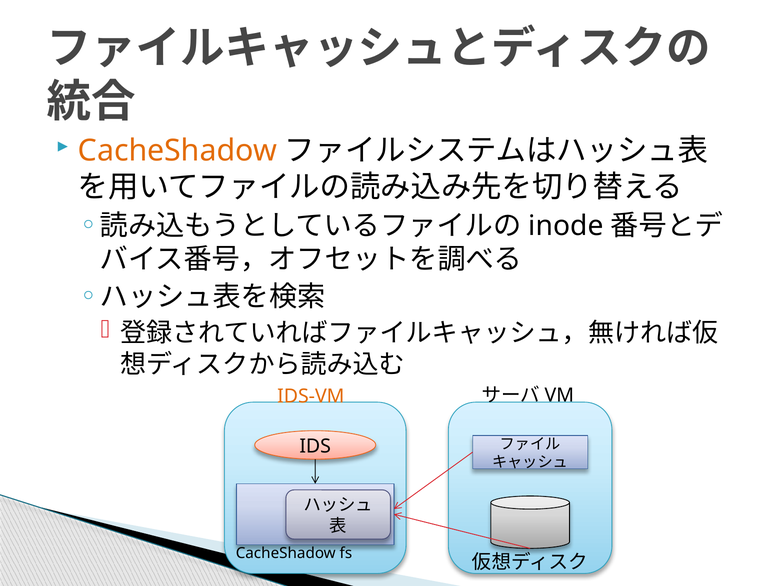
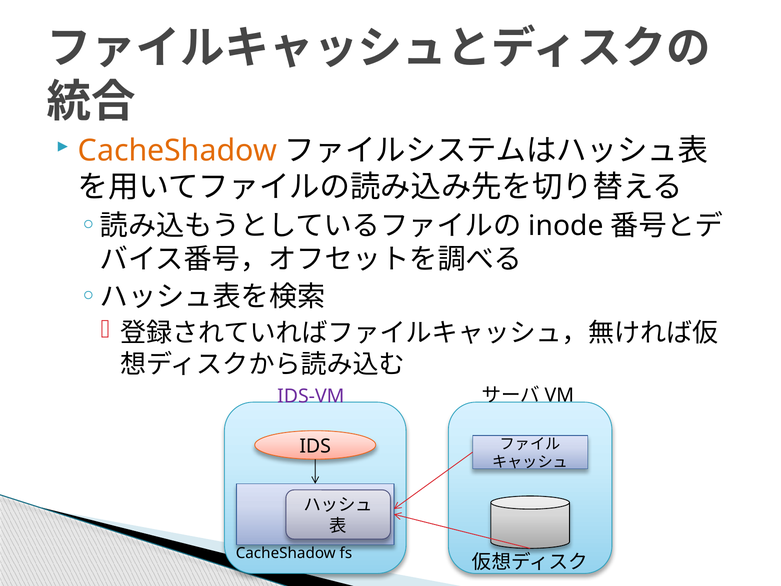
IDS-VM colour: orange -> purple
